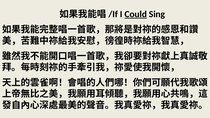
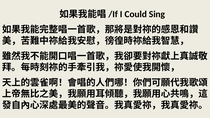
Could underline: present -> none
